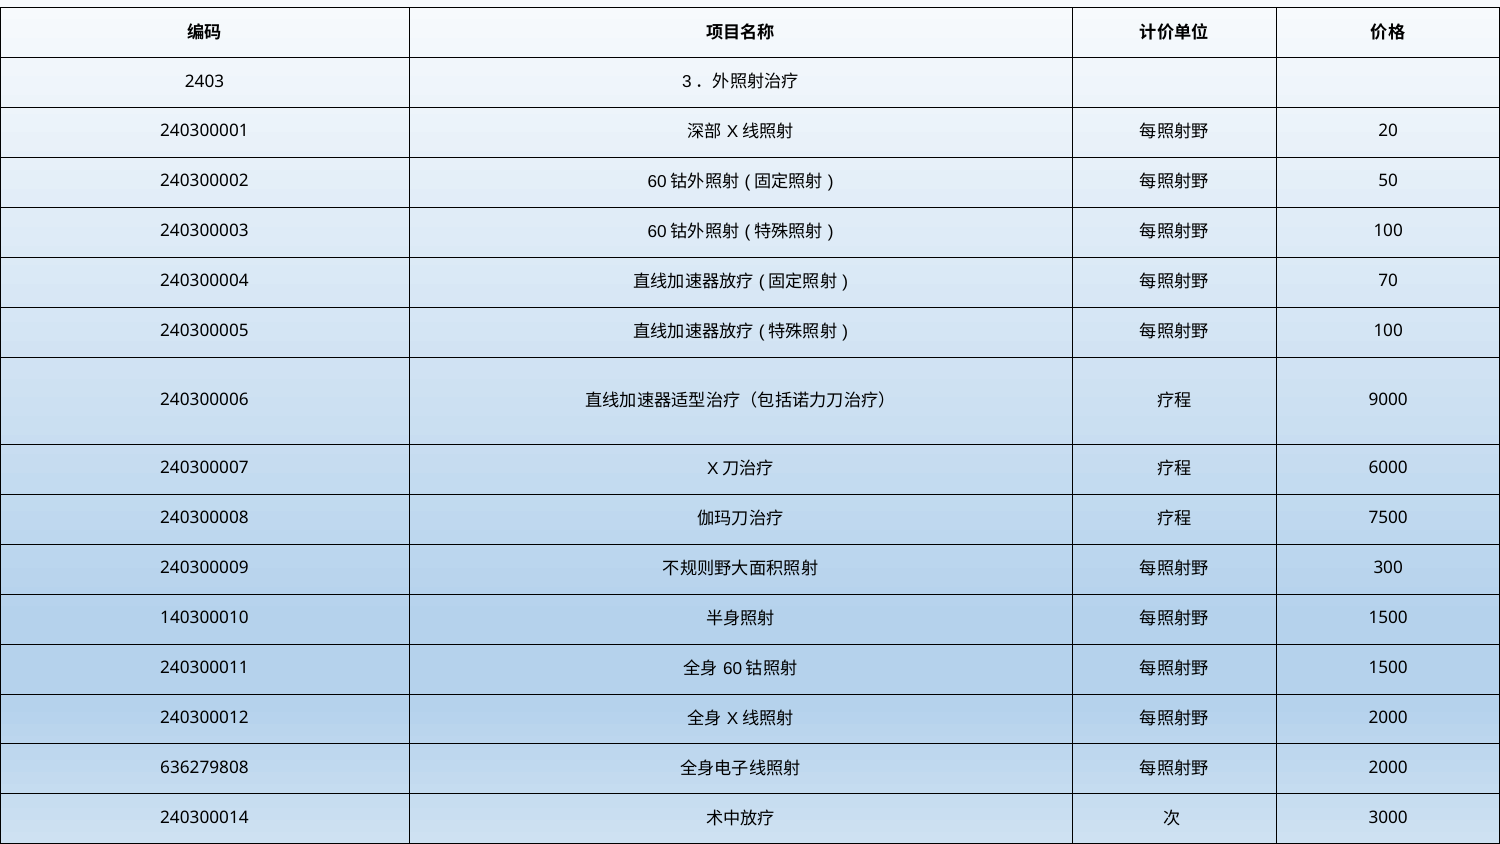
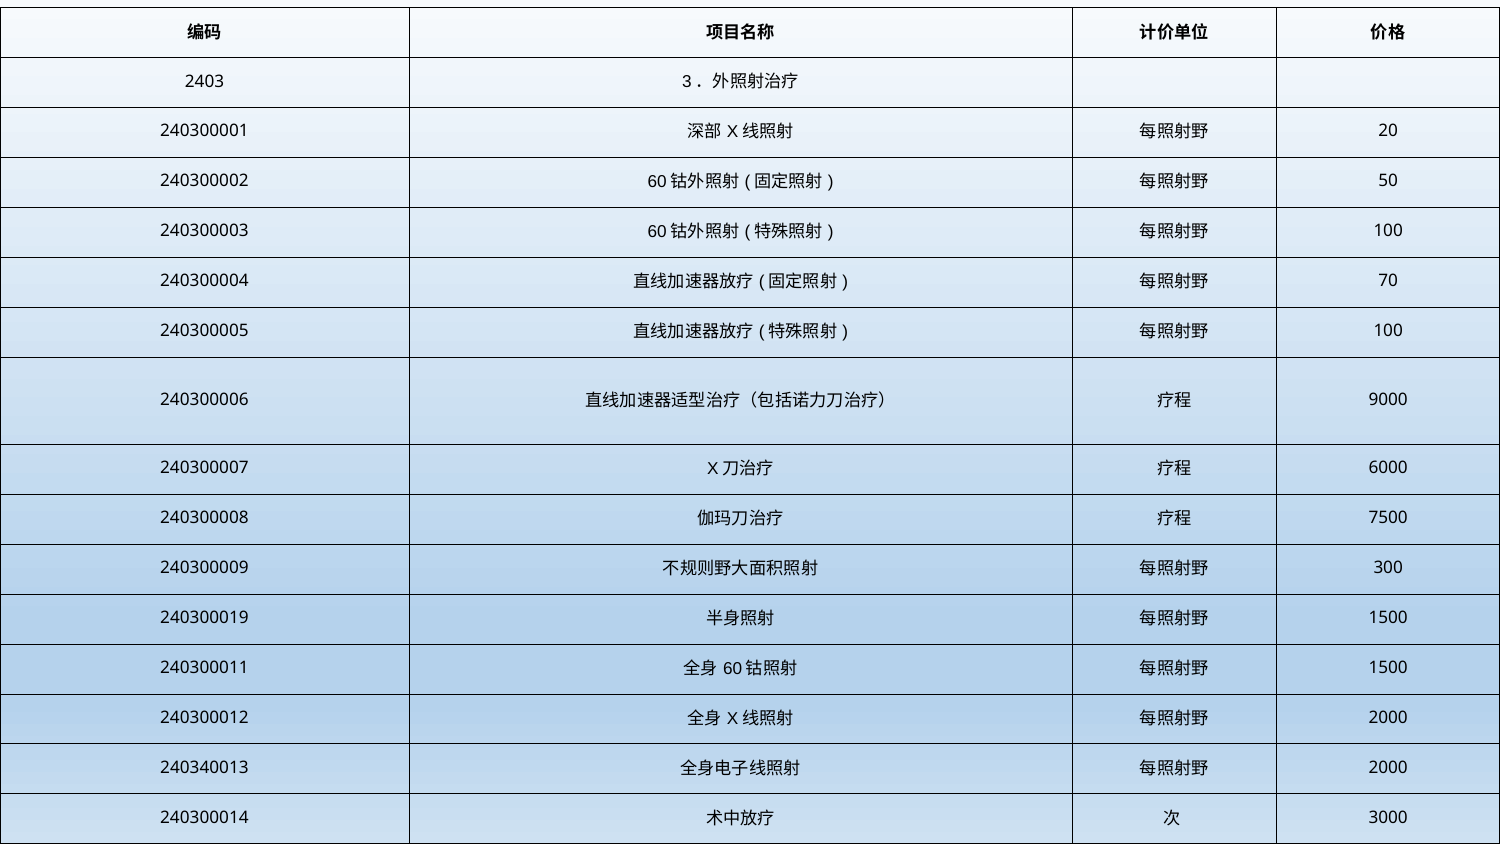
140300010: 140300010 -> 240300019
636279808: 636279808 -> 240340013
